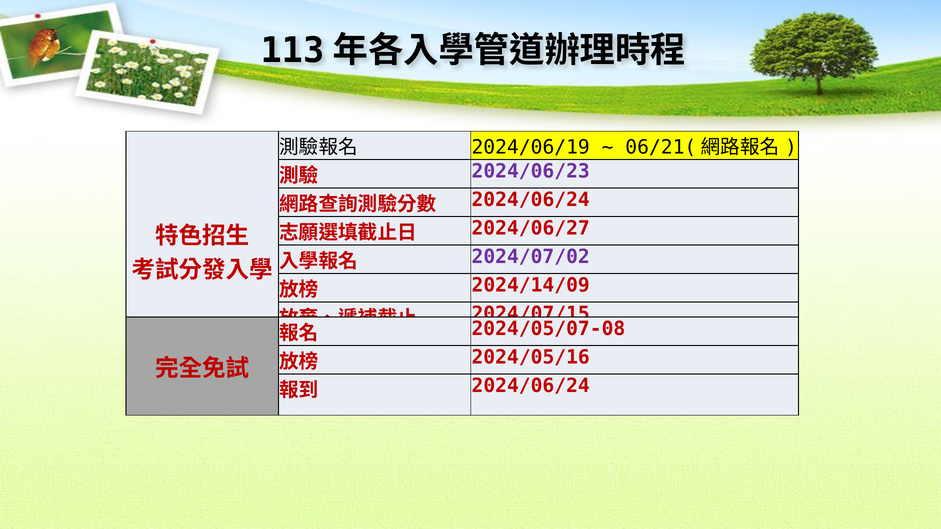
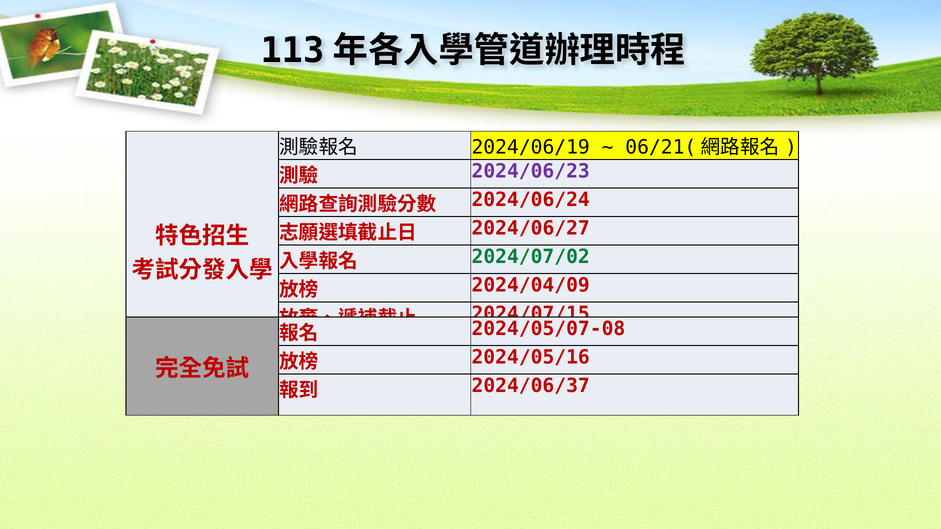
2024/07/02 colour: purple -> green
2024/14/09: 2024/14/09 -> 2024/04/09
2024/06/24 at (531, 386): 2024/06/24 -> 2024/06/37
